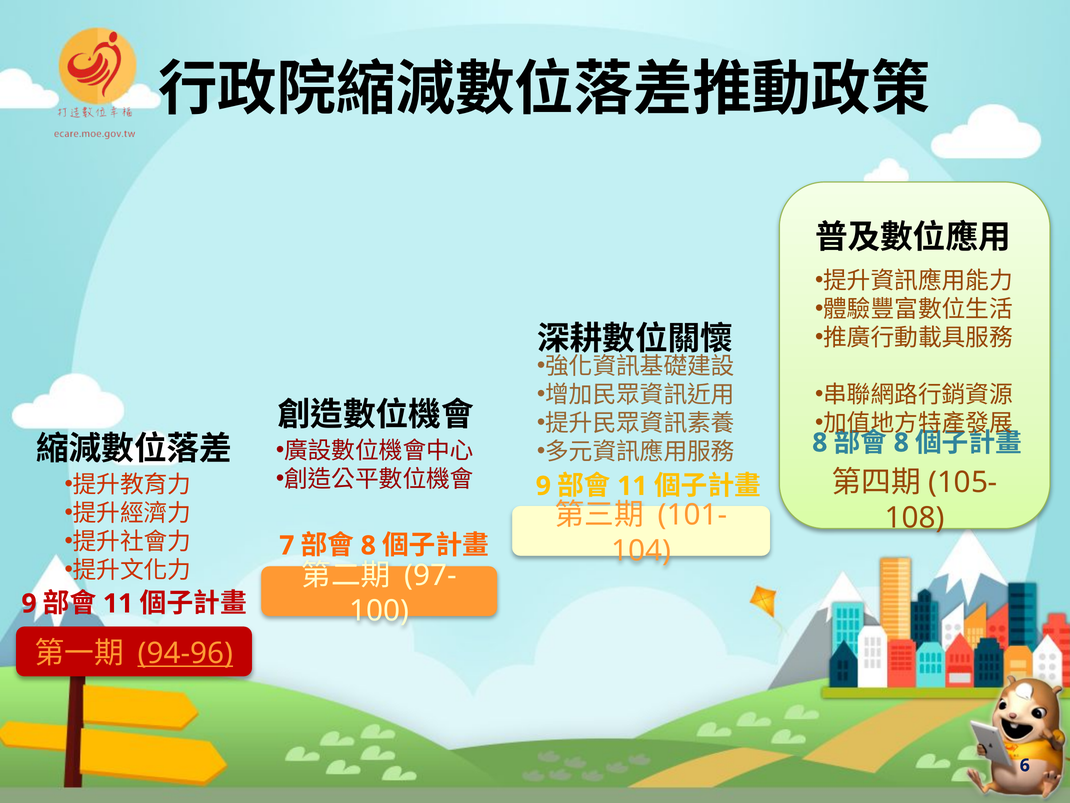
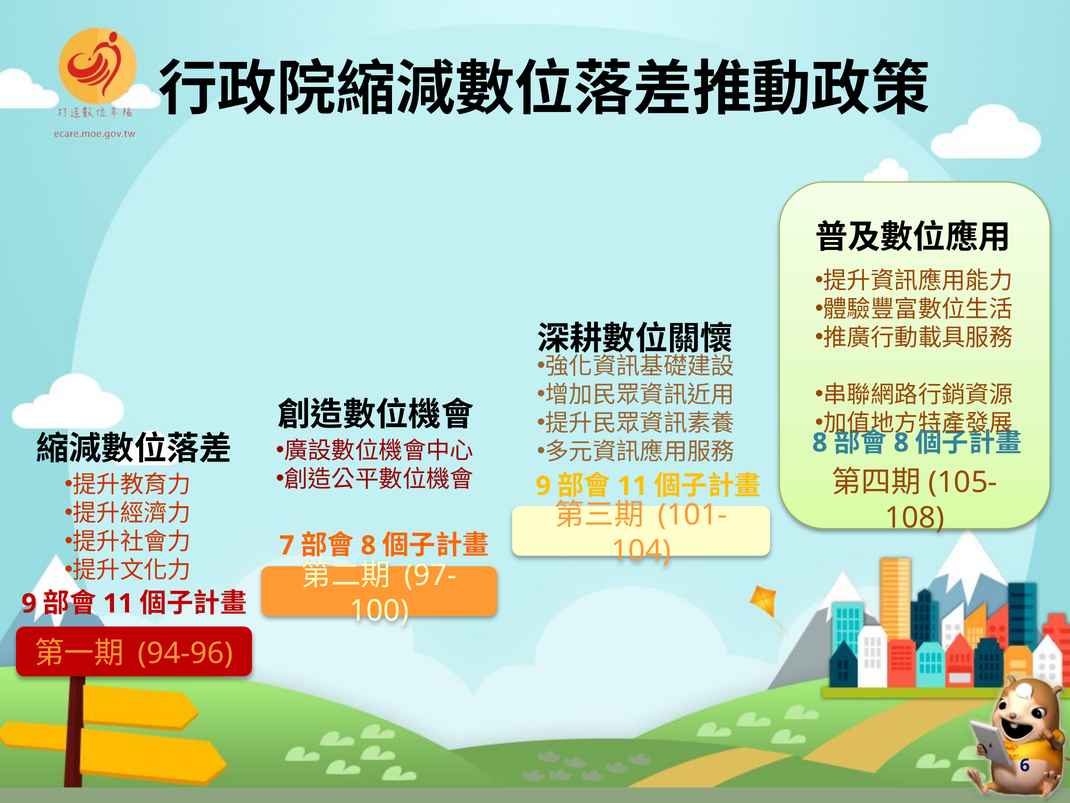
94-96 underline: present -> none
